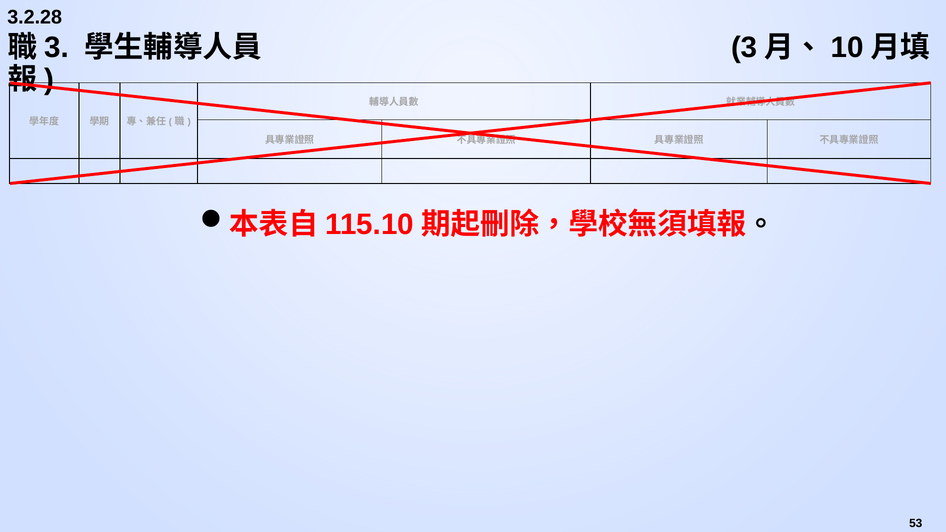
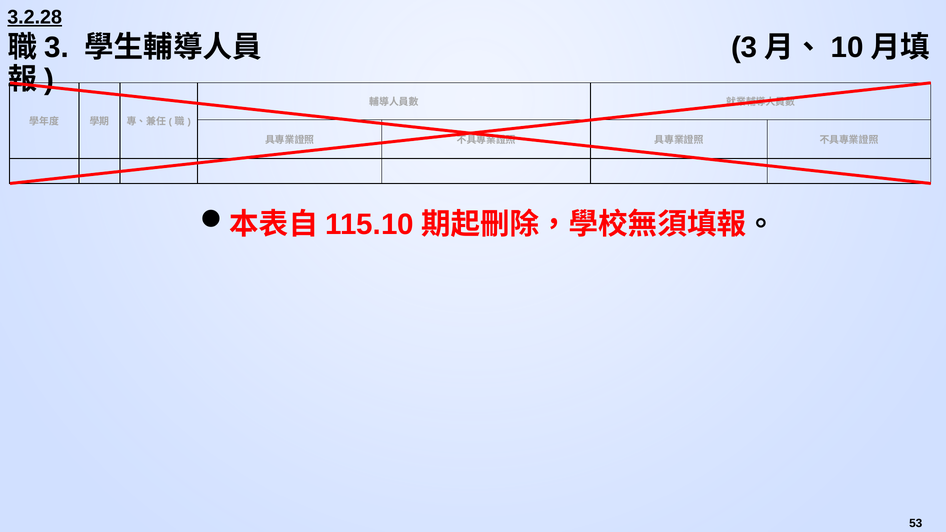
3.2.28 underline: none -> present
